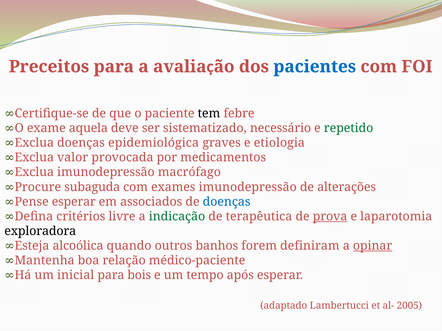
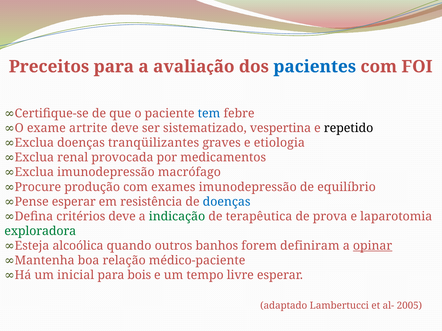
tem colour: black -> blue
aquela: aquela -> artrite
necessário: necessário -> vespertina
repetido colour: green -> black
epidemiológica: epidemiológica -> tranqüilizantes
valor: valor -> renal
subaguda: subaguda -> produção
alterações: alterações -> equilíbrio
associados: associados -> resistência
critérios livre: livre -> deve
prova underline: present -> none
exploradora colour: black -> green
após: após -> livre
